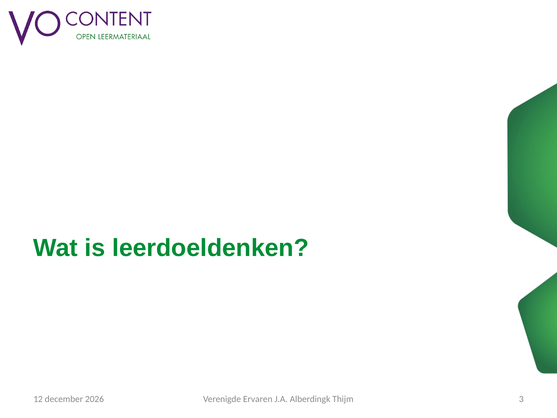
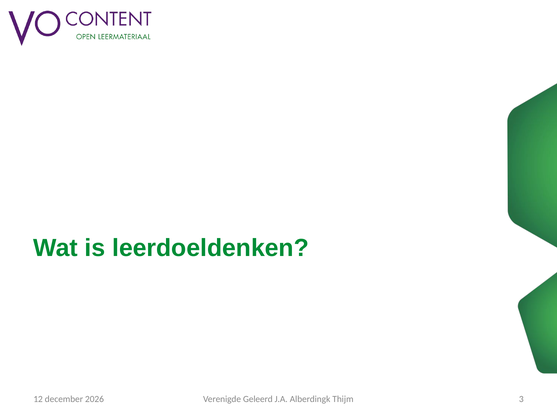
Ervaren: Ervaren -> Geleerd
